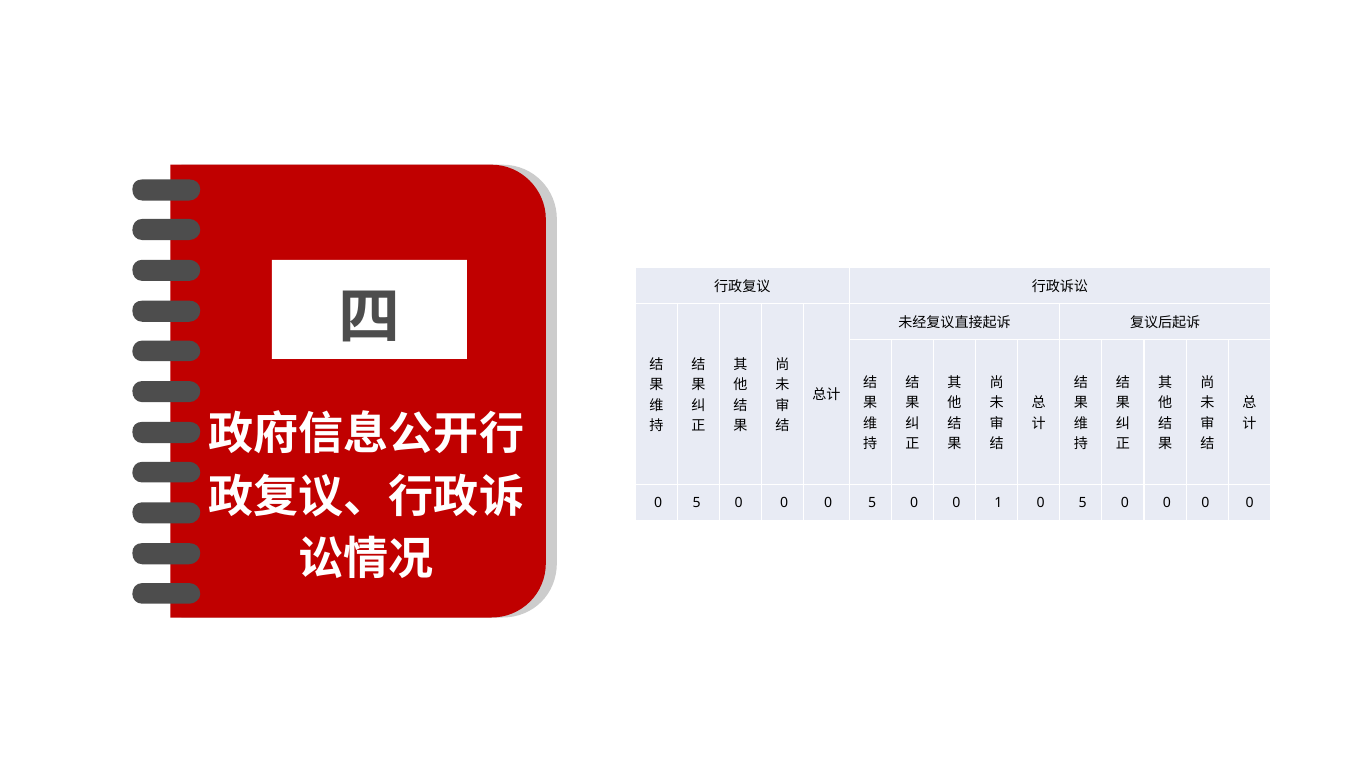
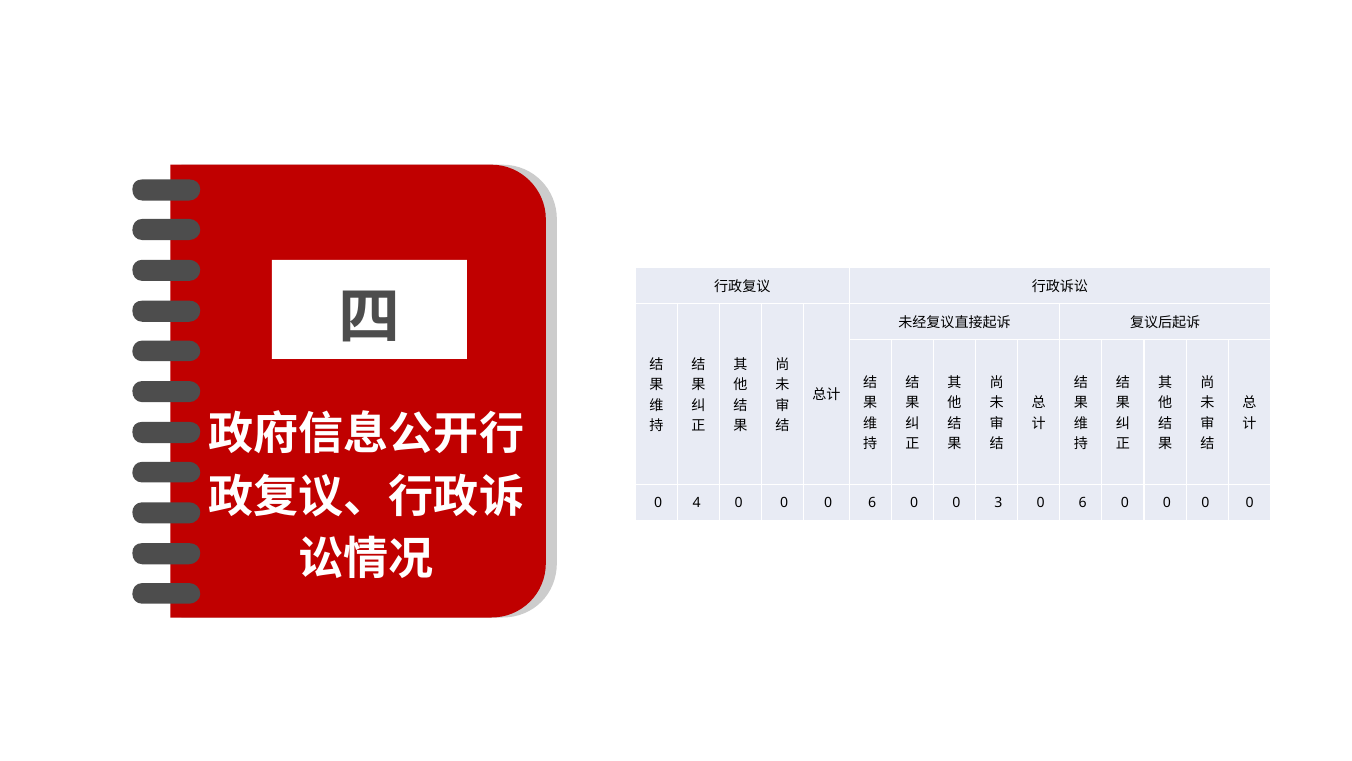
5 at (697, 503): 5 -> 4
0 0 5: 5 -> 6
1: 1 -> 3
5 at (1083, 503): 5 -> 6
